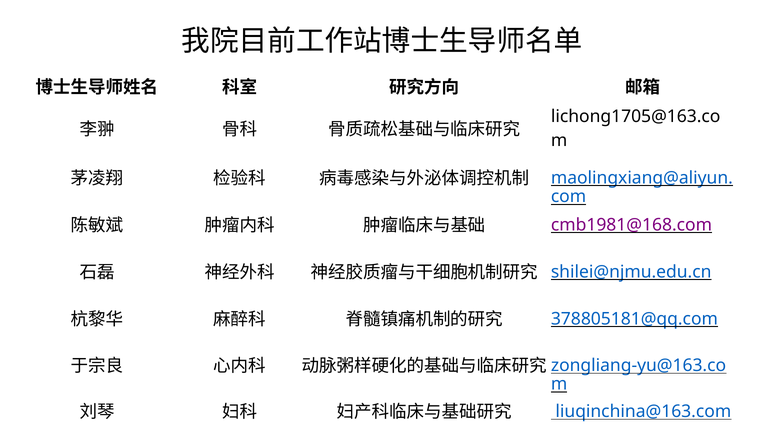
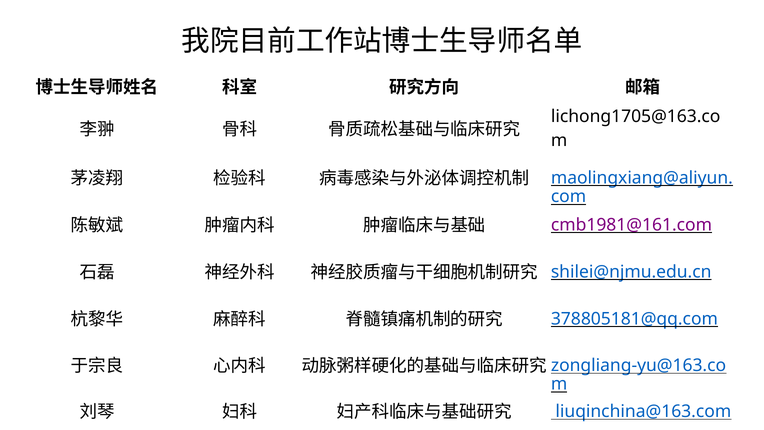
cmb1981@168.com: cmb1981@168.com -> cmb1981@161.com
